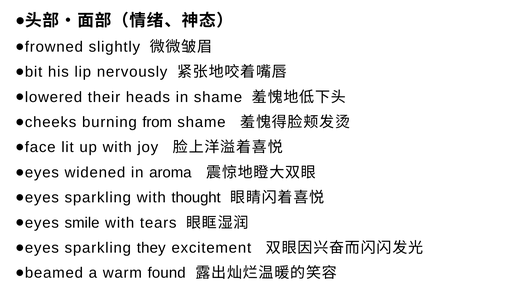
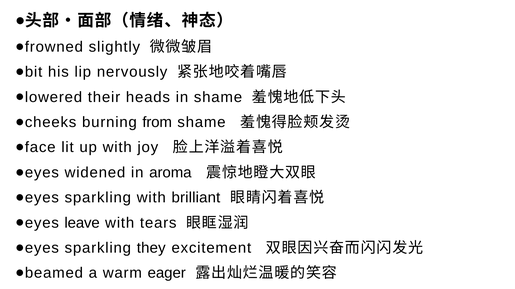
thought: thought -> brilliant
smile: smile -> leave
found: found -> eager
